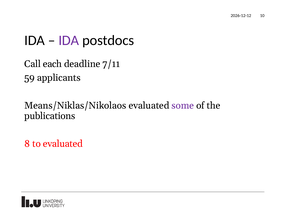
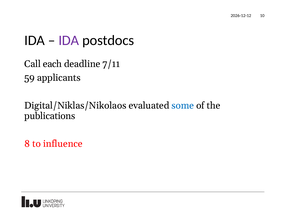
Means/Niklas/Nikolaos: Means/Niklas/Nikolaos -> Digital/Niklas/Nikolaos
some colour: purple -> blue
to evaluated: evaluated -> influence
